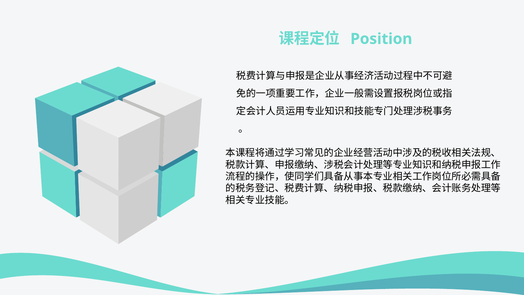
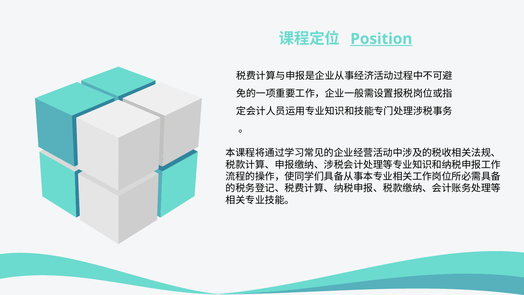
Position underline: none -> present
